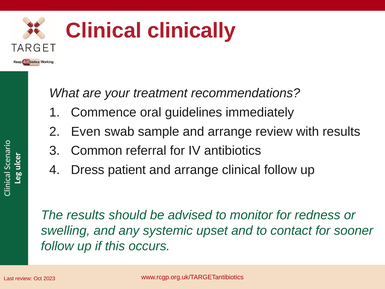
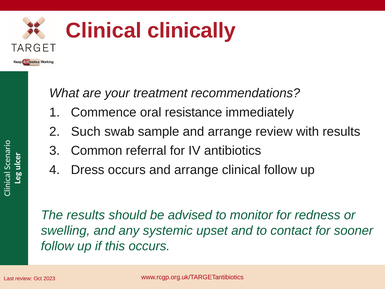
guidelines: guidelines -> resistance
Even: Even -> Such
Dress patient: patient -> occurs
